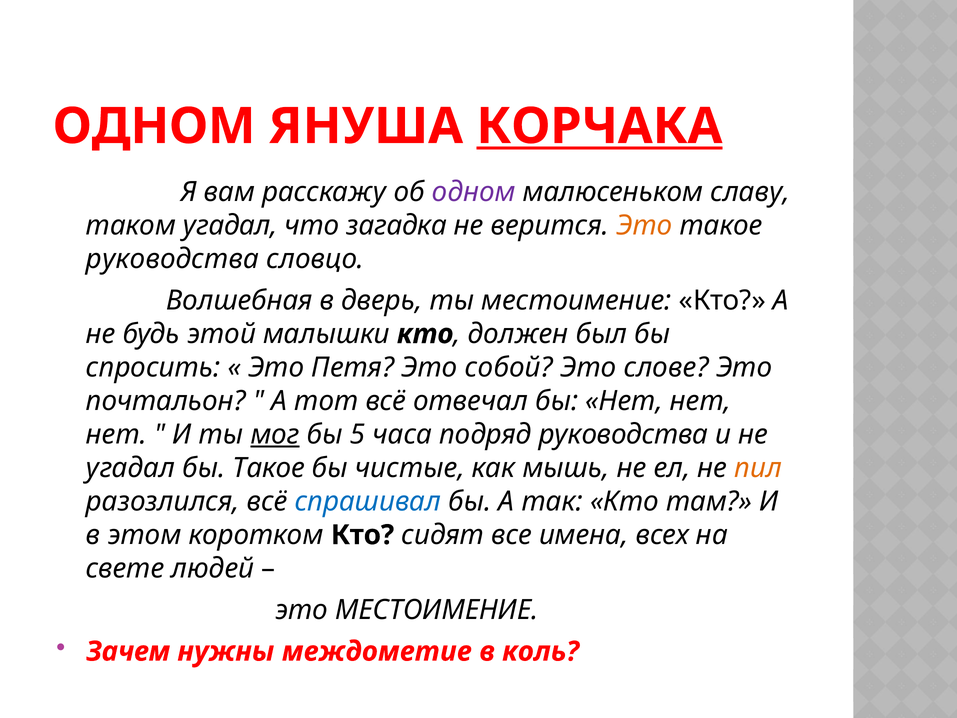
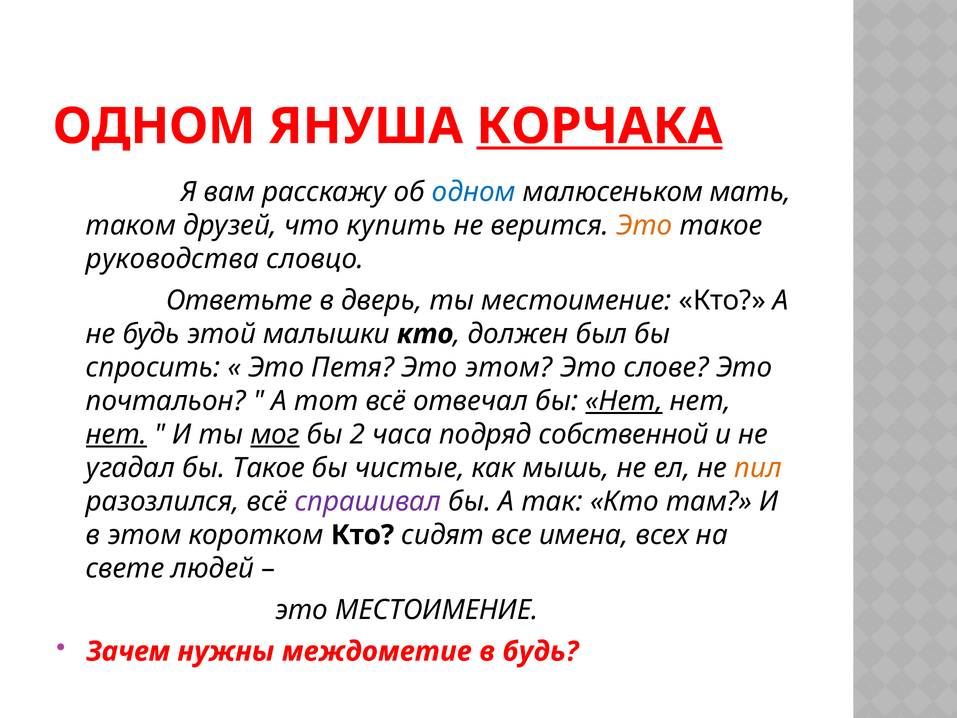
одном at (474, 192) colour: purple -> blue
славу: славу -> мать
таком угадал: угадал -> друзей
загадка: загадка -> купить
Волшебная: Волшебная -> Ответьте
Это собой: собой -> этом
Нет at (624, 401) underline: none -> present
нет at (116, 434) underline: none -> present
5: 5 -> 2
подряд руководства: руководства -> собственной
спрашивал colour: blue -> purple
в коль: коль -> будь
